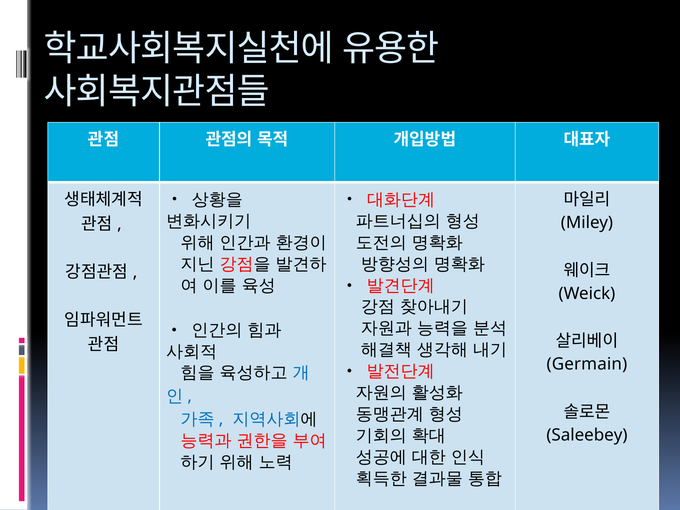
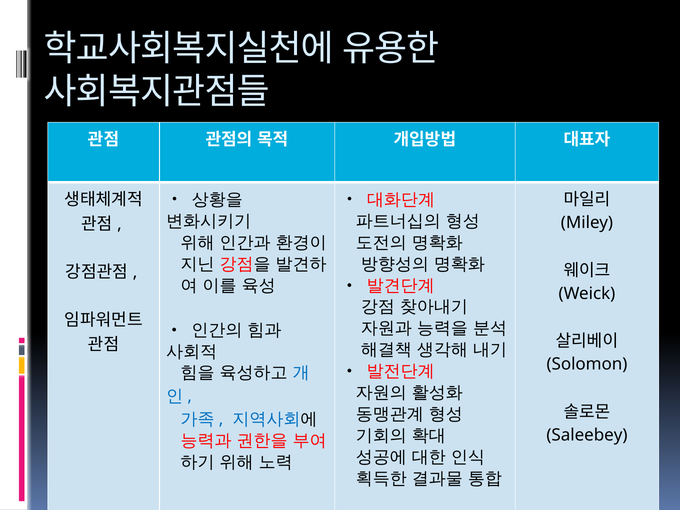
Germain: Germain -> Solomon
